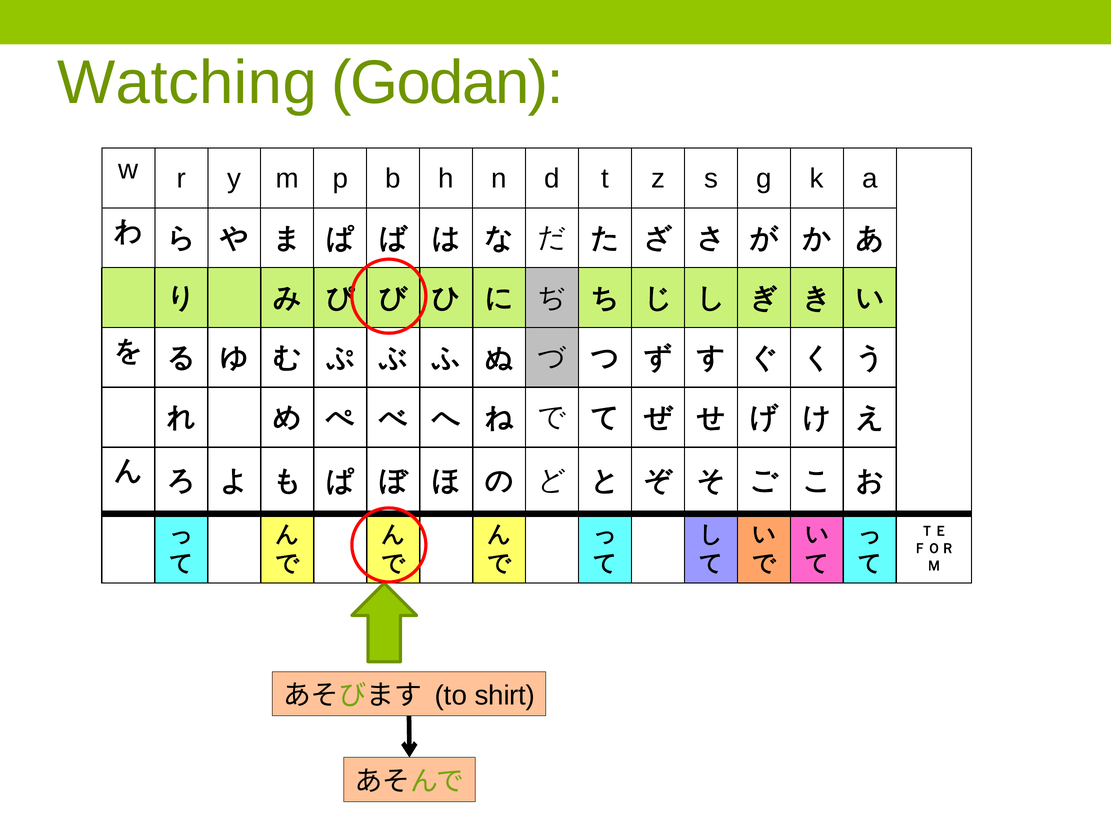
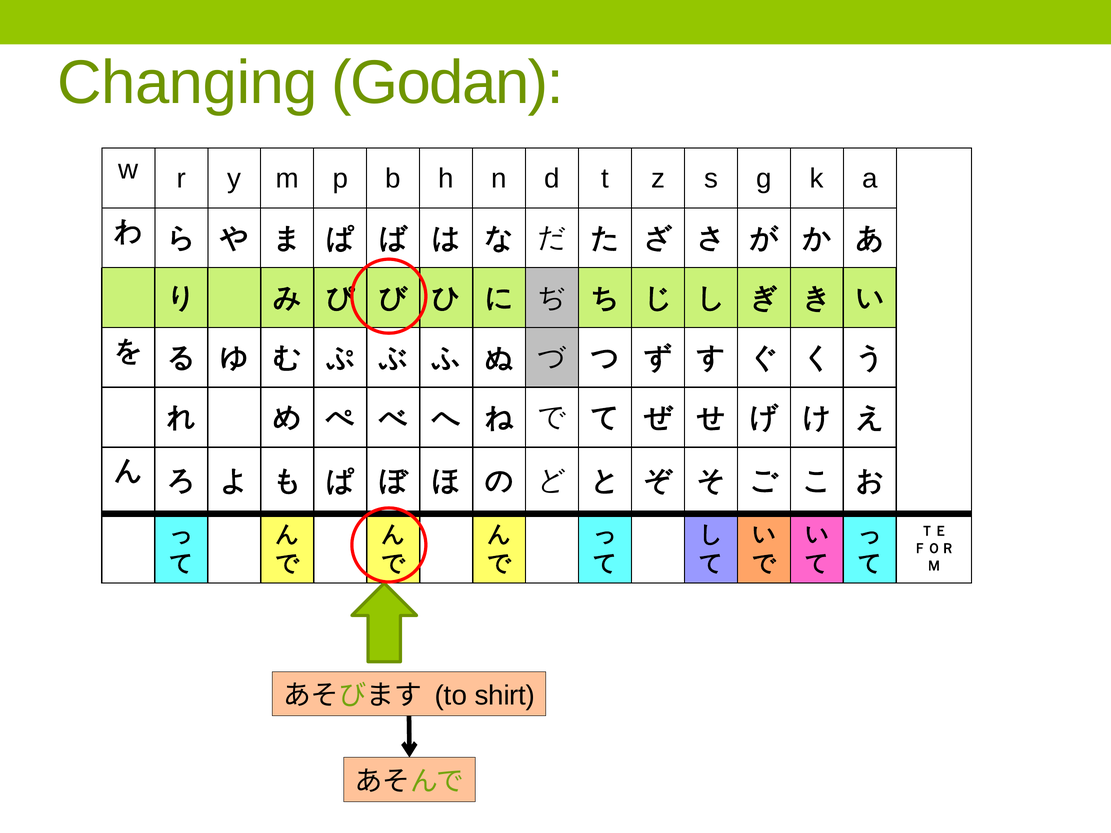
Watching: Watching -> Changing
